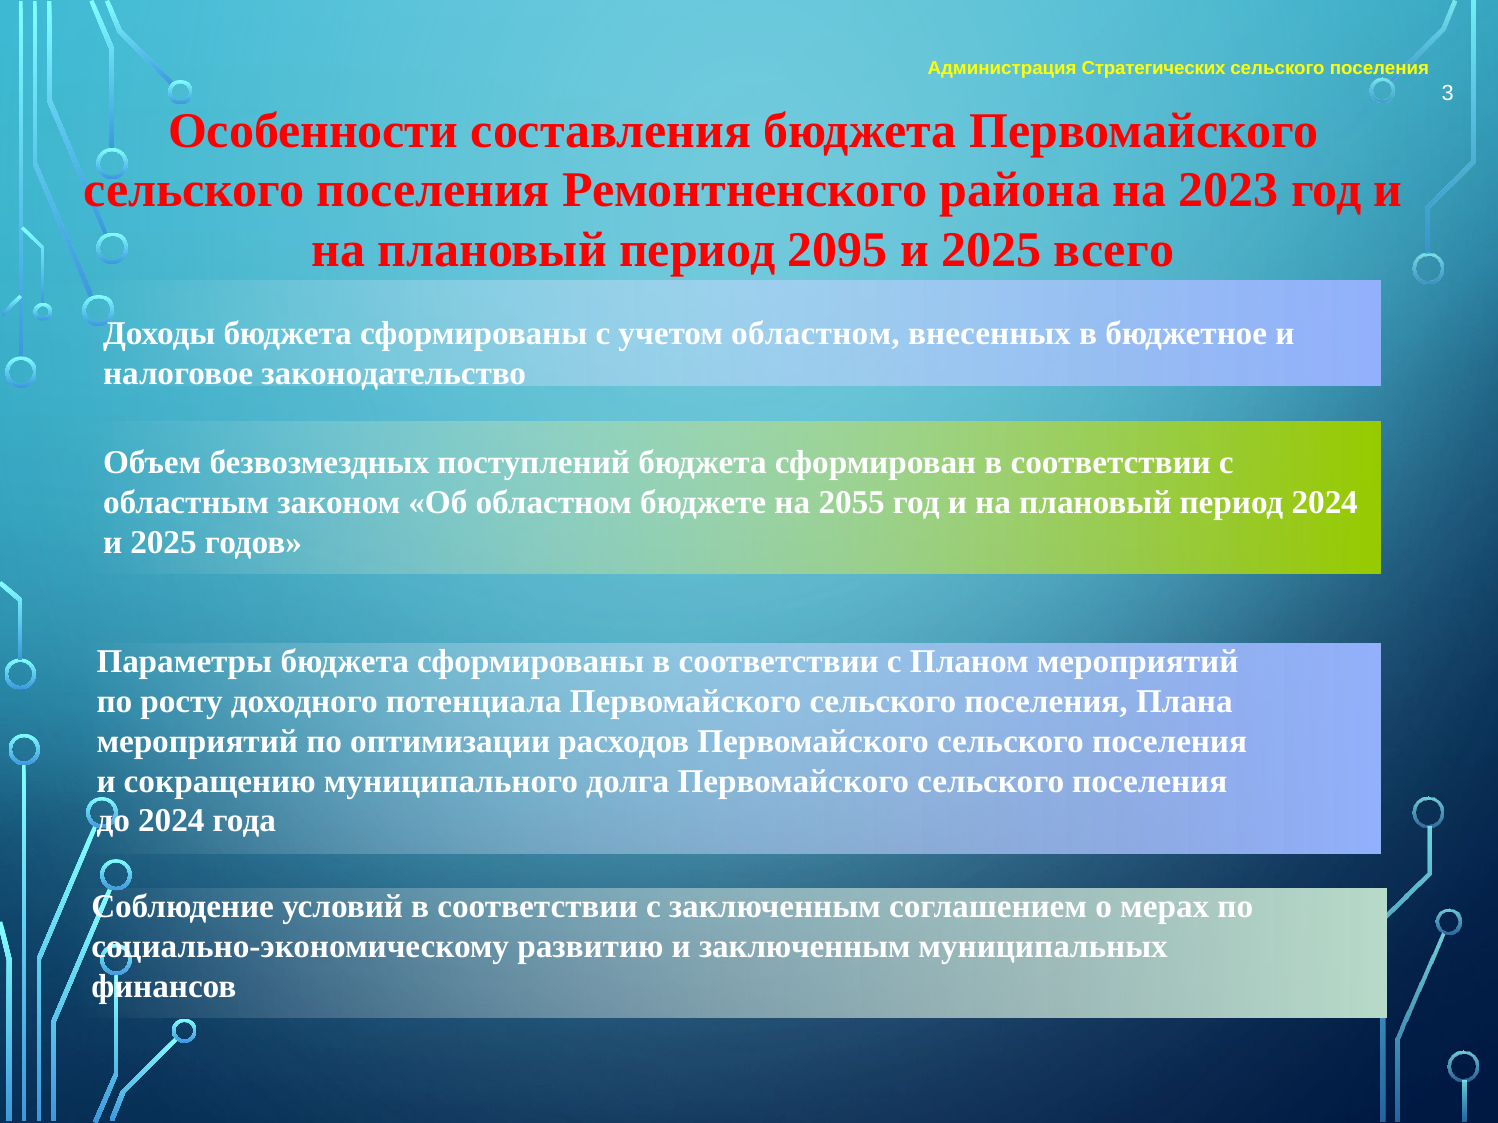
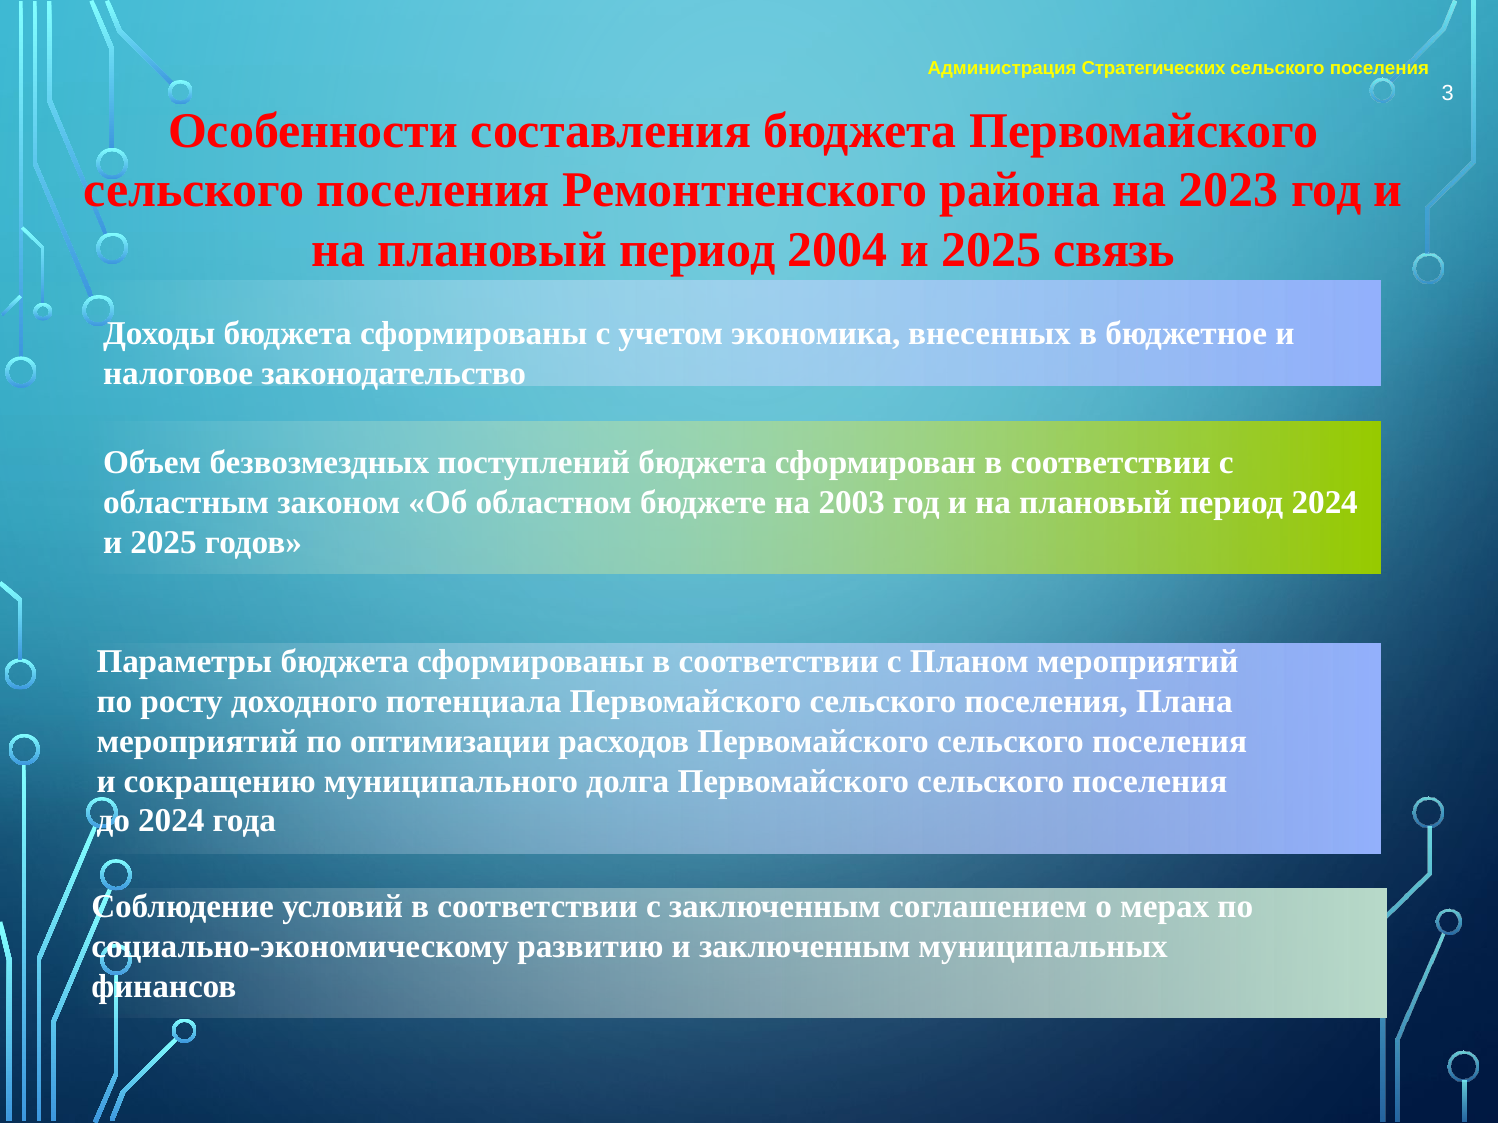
2095: 2095 -> 2004
всего: всего -> связь
учетом областном: областном -> экономика
2055: 2055 -> 2003
